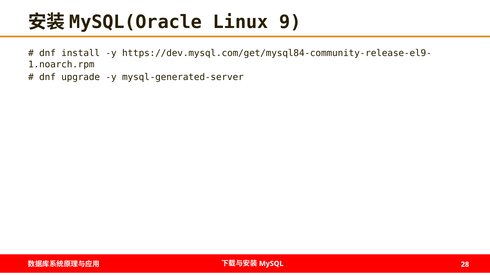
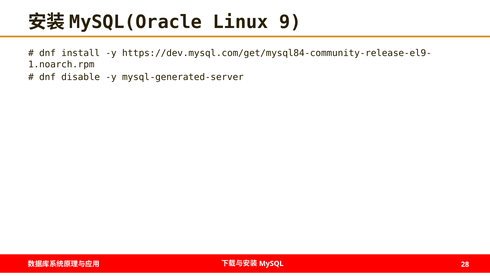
upgrade: upgrade -> disable
